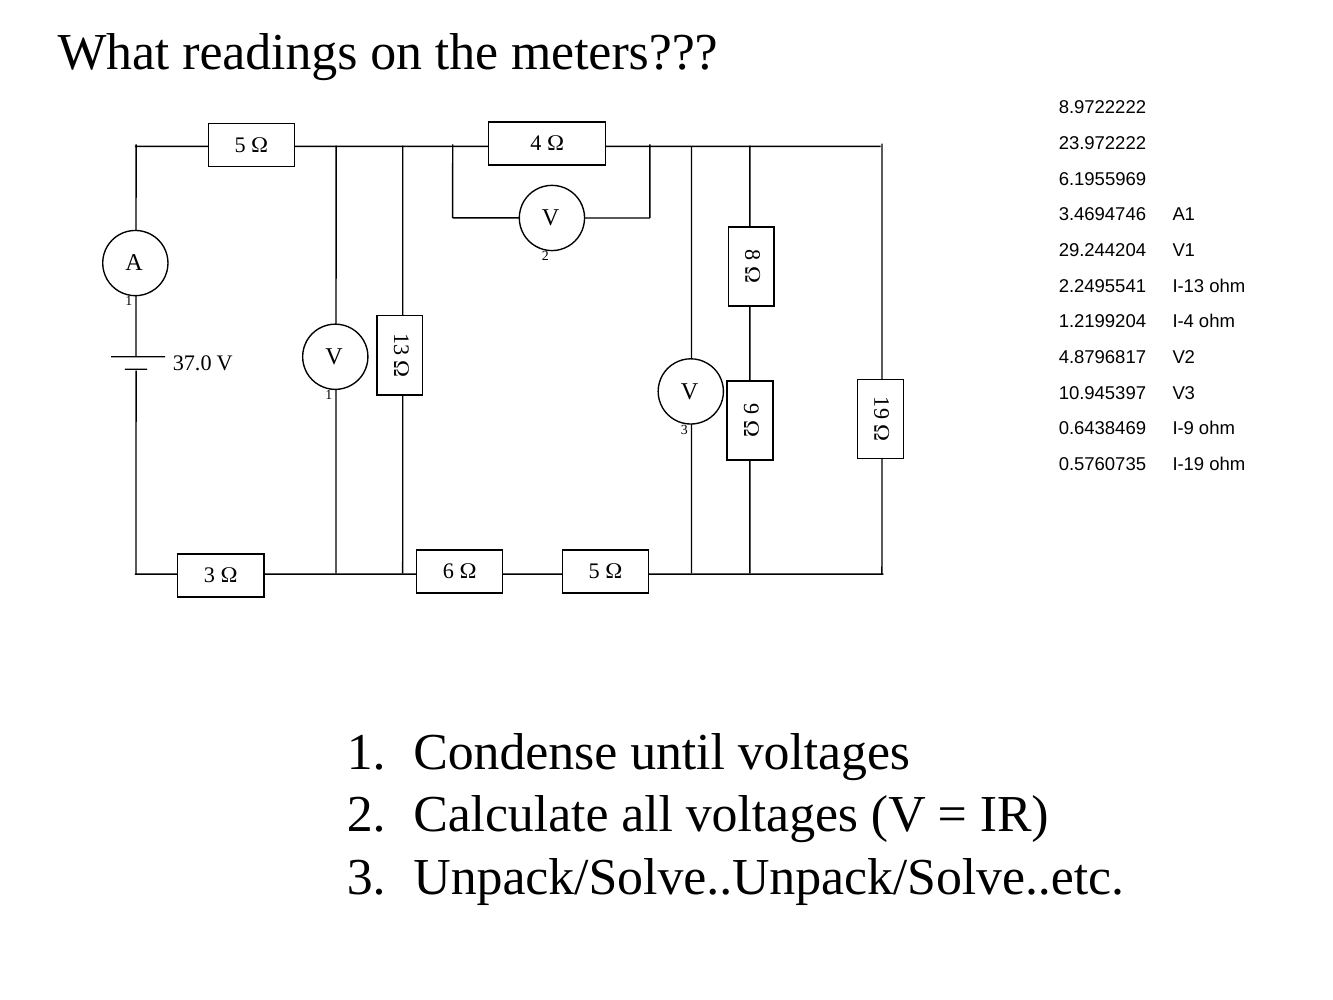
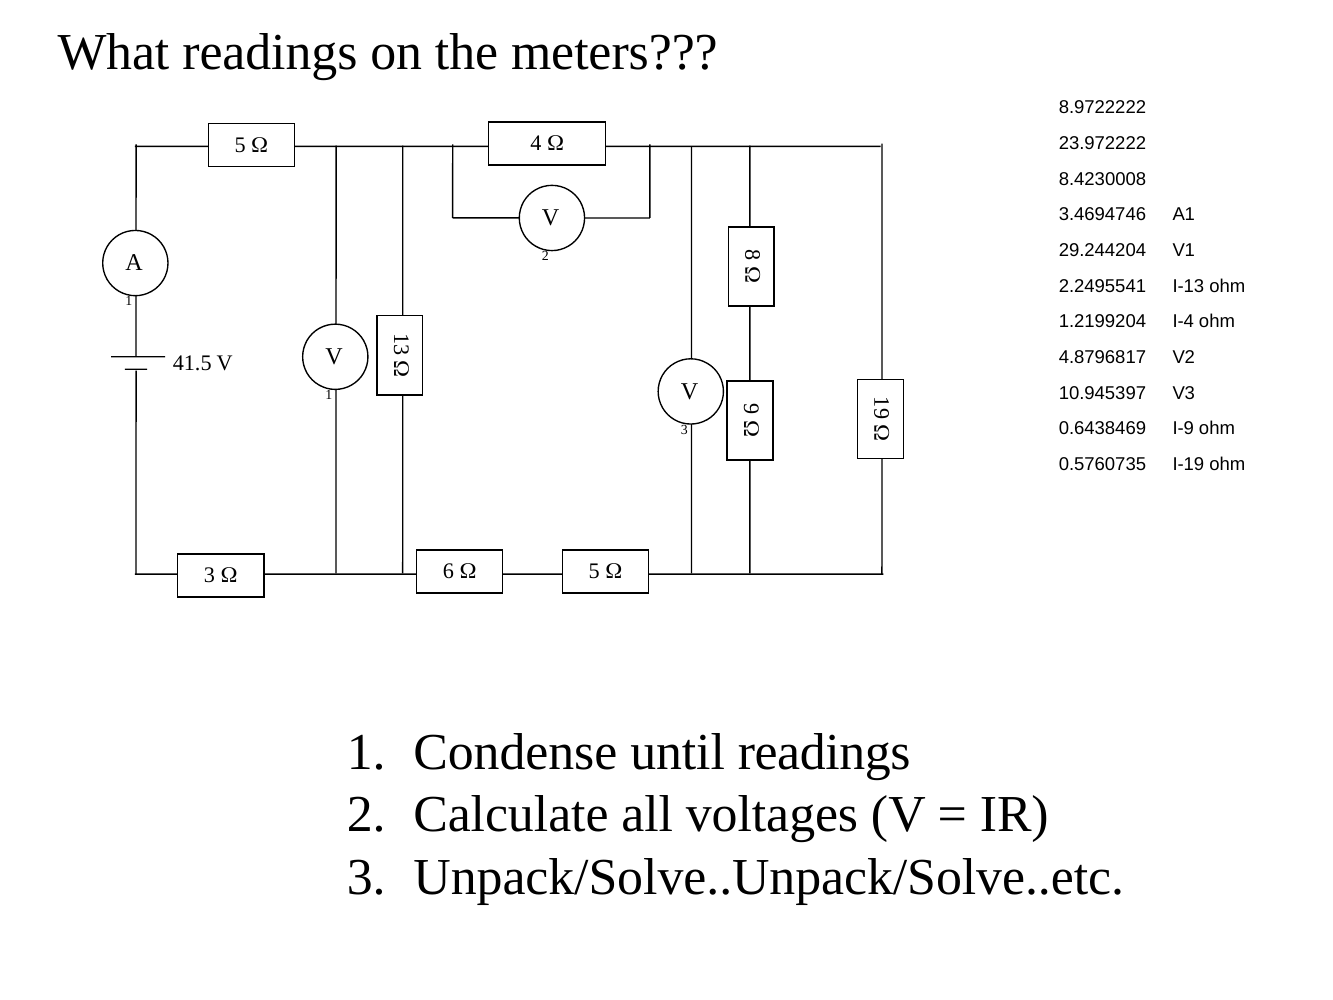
6.1955969: 6.1955969 -> 8.4230008
37.0: 37.0 -> 41.5
until voltages: voltages -> readings
